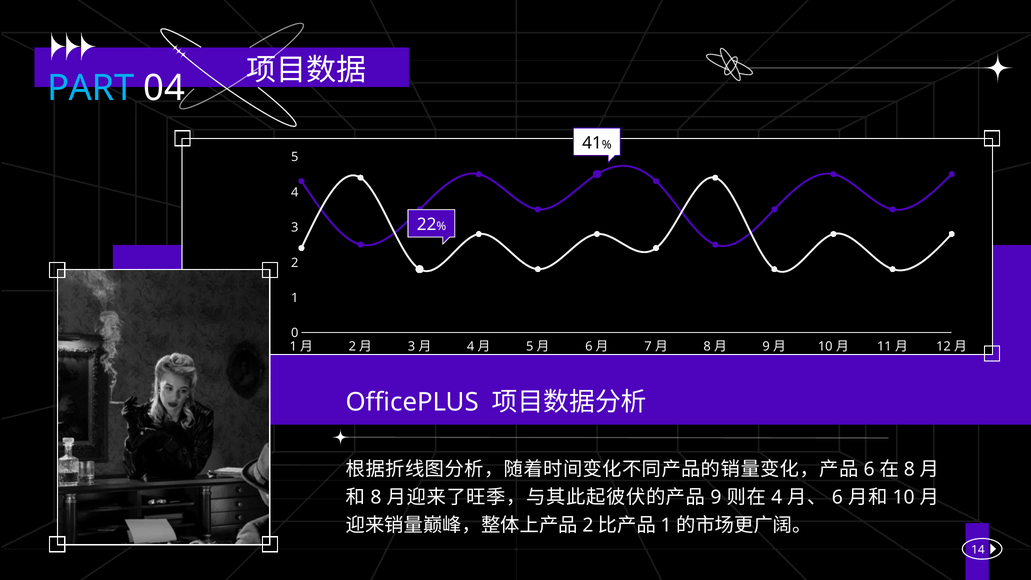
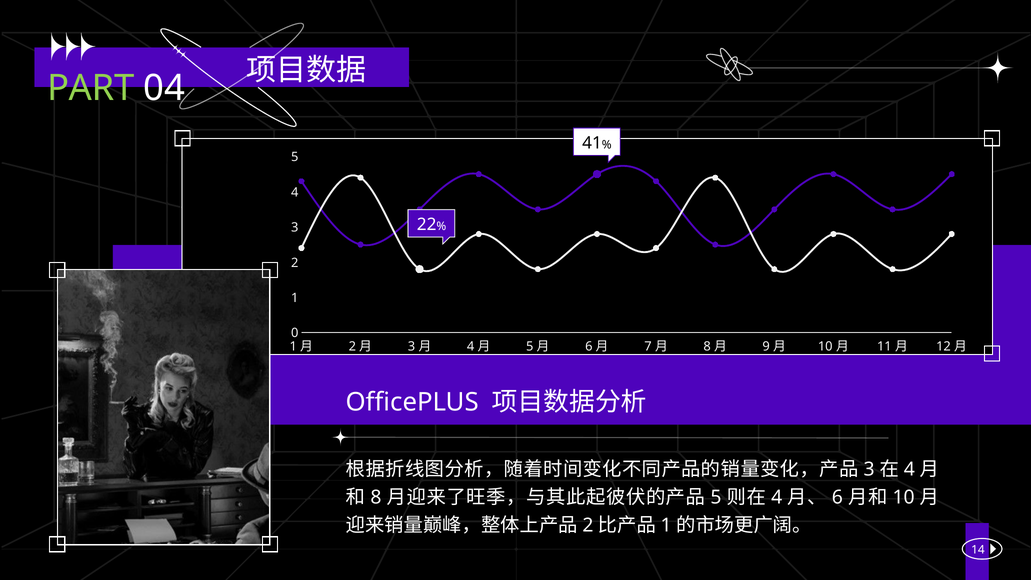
PART colour: light blue -> light green
6 at (869, 469): 6 -> 3
8 at (909, 469): 8 -> 4
9 at (716, 497): 9 -> 5
